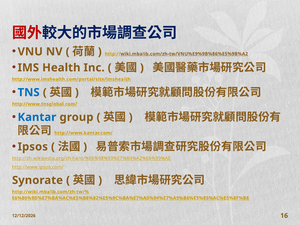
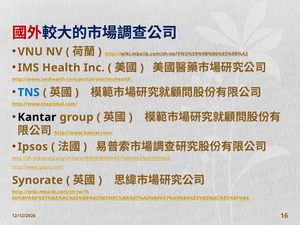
Kantar colour: blue -> black
